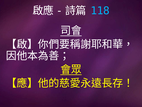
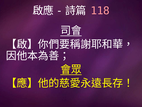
118 colour: light blue -> pink
